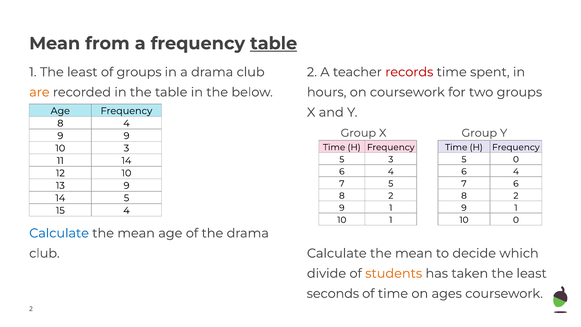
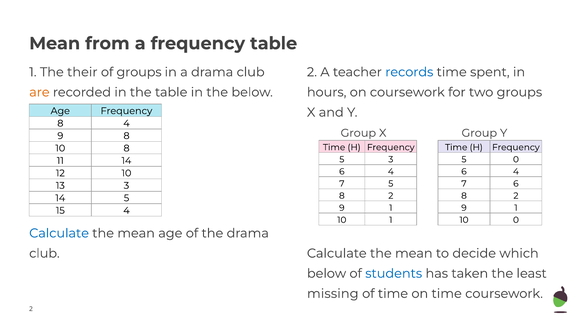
table at (274, 43) underline: present -> none
1 The least: least -> their
records colour: red -> blue
9 9: 9 -> 8
10 3: 3 -> 8
13 9: 9 -> 3
divide at (327, 273): divide -> below
students colour: orange -> blue
seconds: seconds -> missing
on ages: ages -> time
